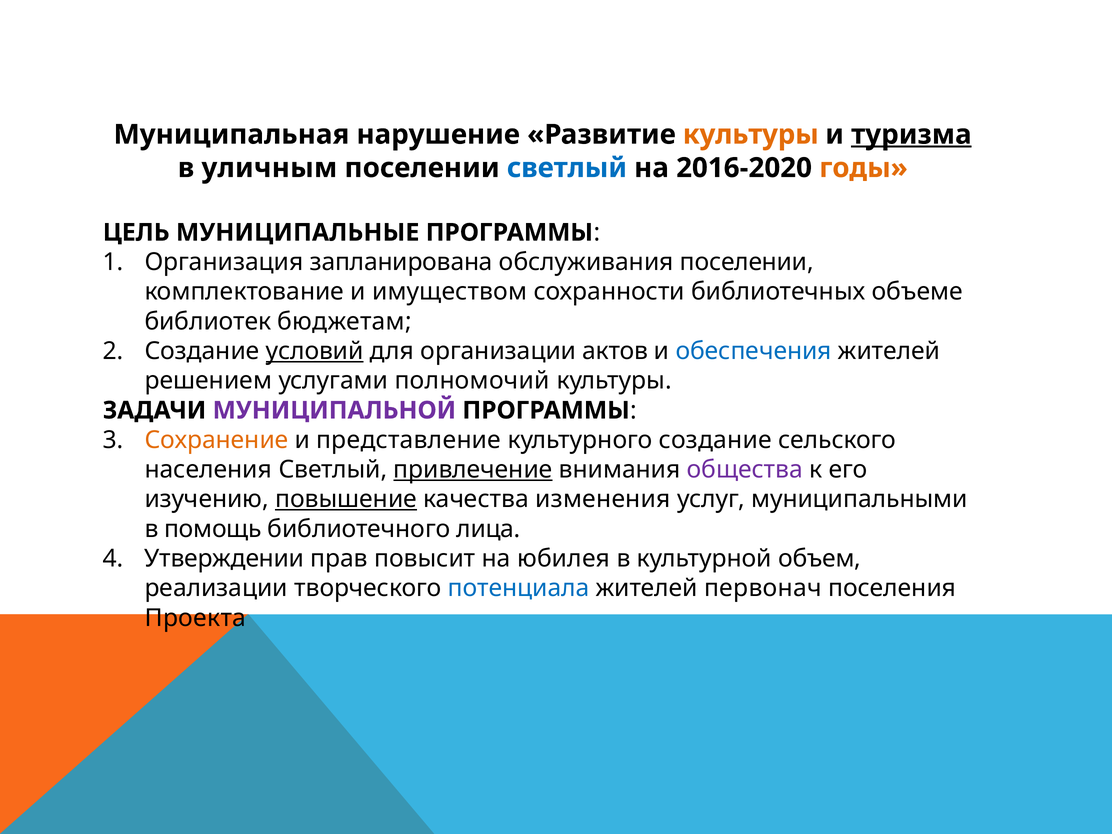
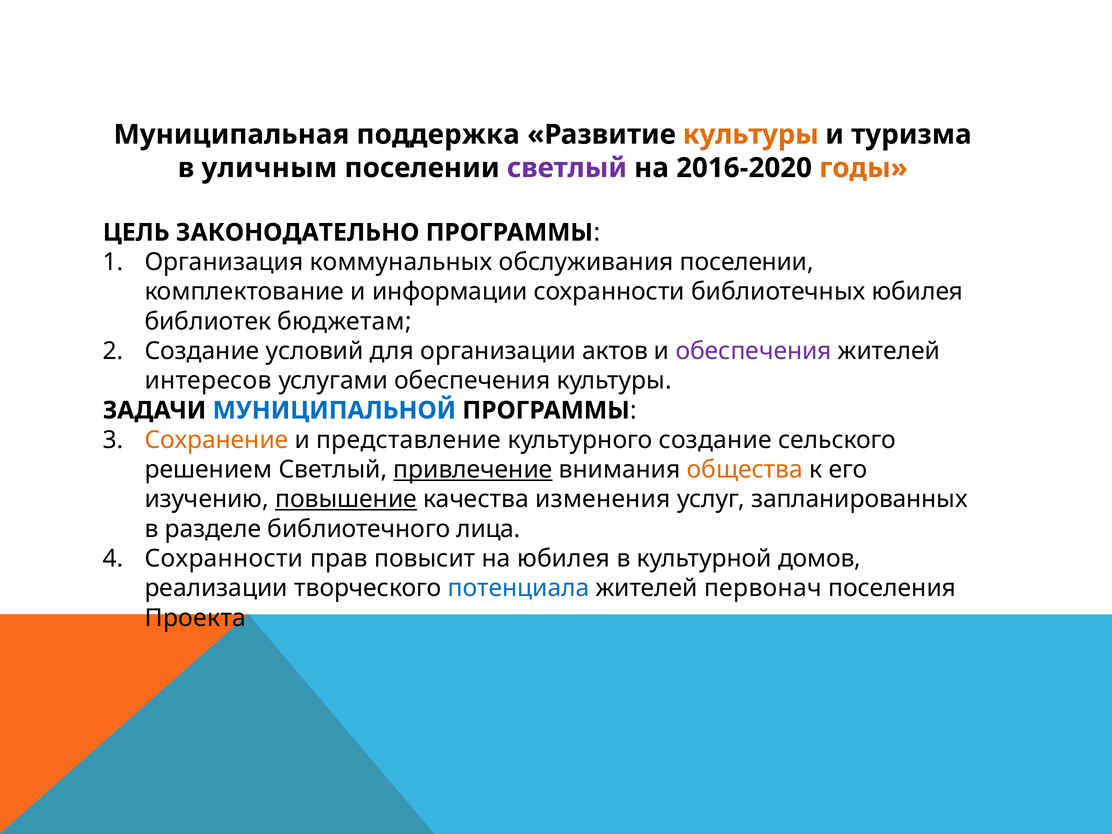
нарушение: нарушение -> поддержка
туризма underline: present -> none
светлый at (567, 168) colour: blue -> purple
МУНИЦИПАЛЬНЫЕ: МУНИЦИПАЛЬНЫЕ -> ЗАКОНОДАТЕЛЬНО
запланирована: запланирована -> коммунальных
имуществом: имуществом -> информации
библиотечных объеме: объеме -> юбилея
условий underline: present -> none
обеспечения at (754, 351) colour: blue -> purple
решением: решением -> интересов
услугами полномочий: полномочий -> обеспечения
МУНИЦИПАЛЬНОЙ colour: purple -> blue
населения: населения -> решением
общества colour: purple -> orange
муниципальными: муниципальными -> запланированных
помощь: помощь -> разделе
Утверждении at (224, 559): Утверждении -> Сохранности
объем: объем -> домов
